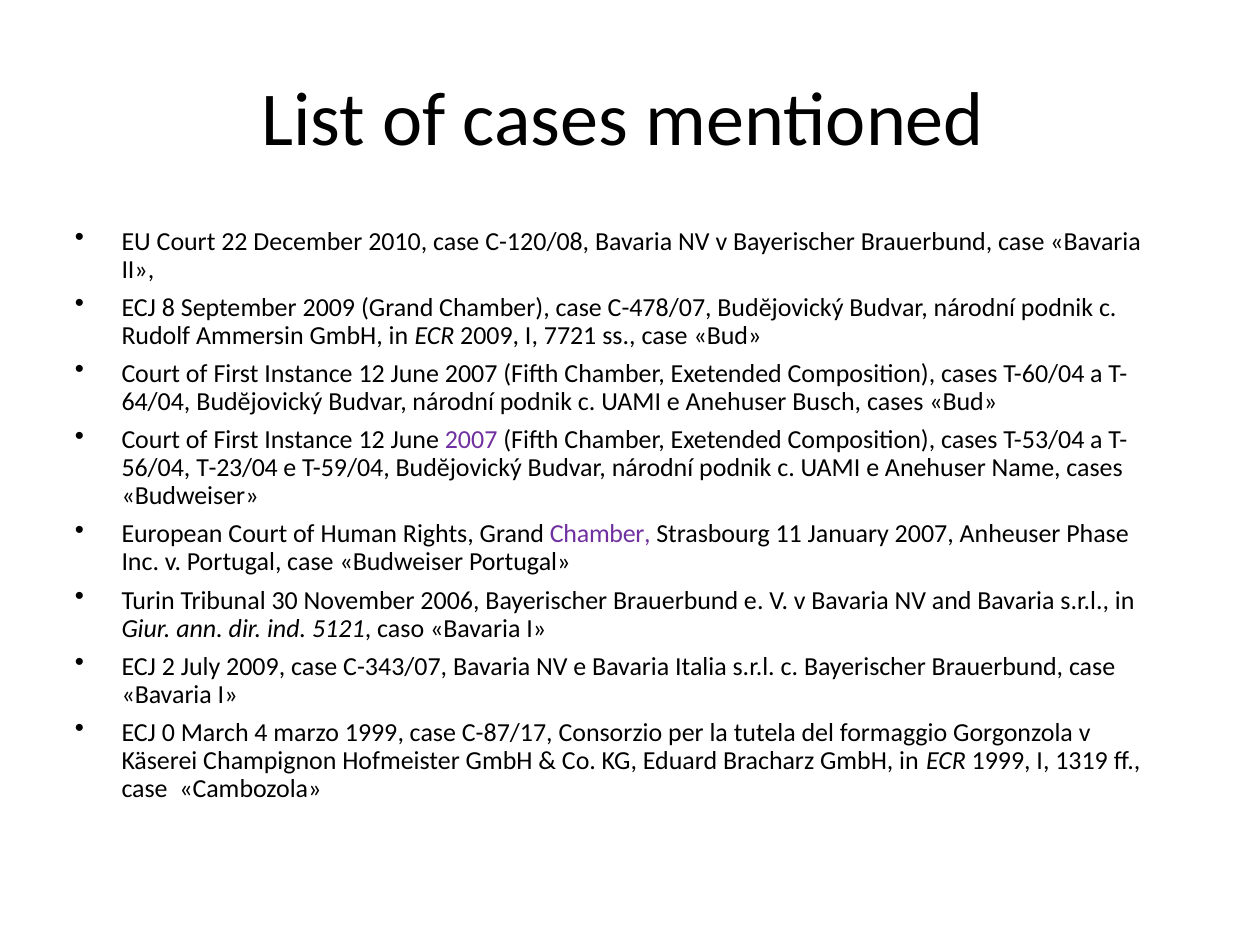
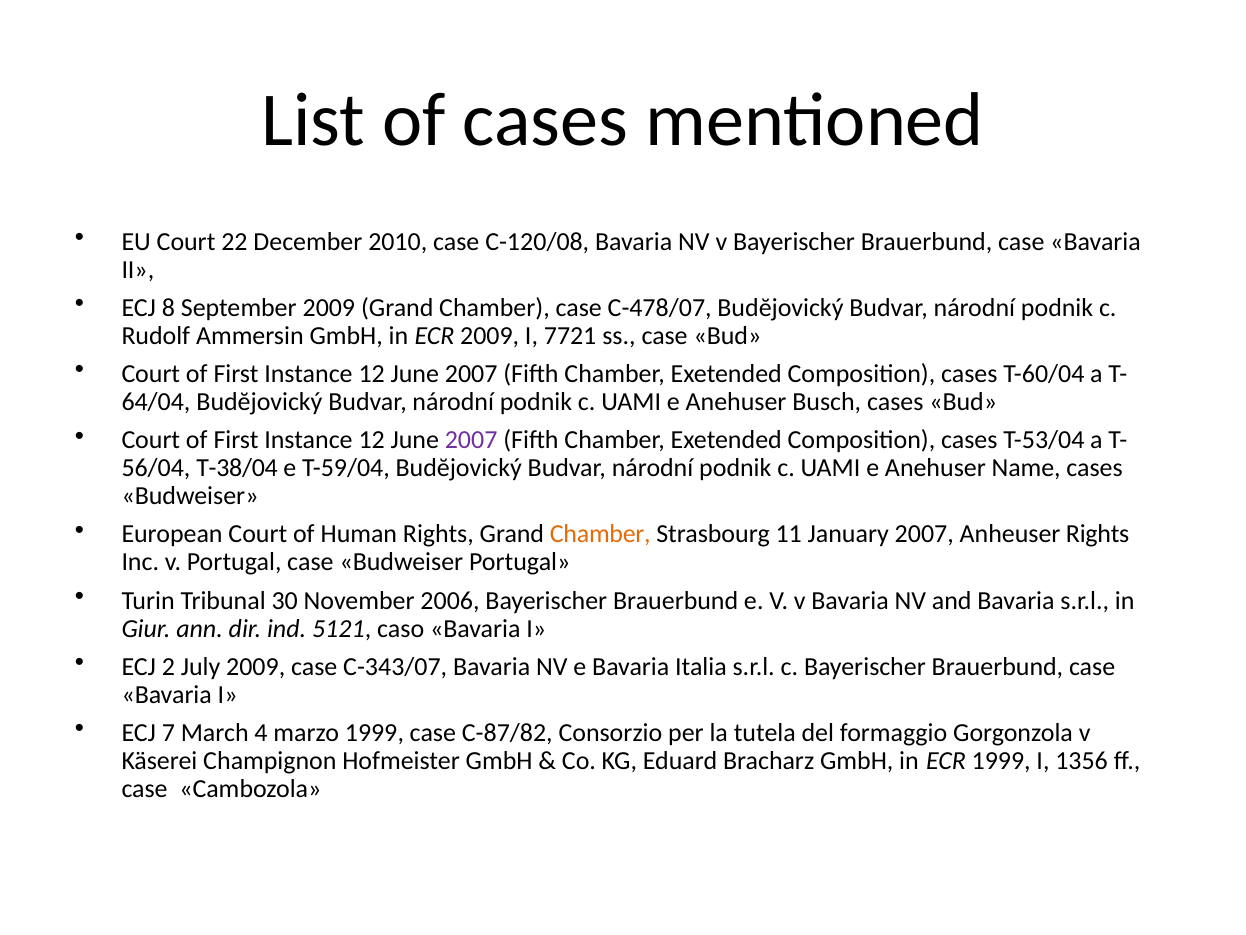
T-23/04: T-23/04 -> T-38/04
Chamber at (600, 534) colour: purple -> orange
Anheuser Phase: Phase -> Rights
0: 0 -> 7
C-87/17: C-87/17 -> C-87/82
1319: 1319 -> 1356
